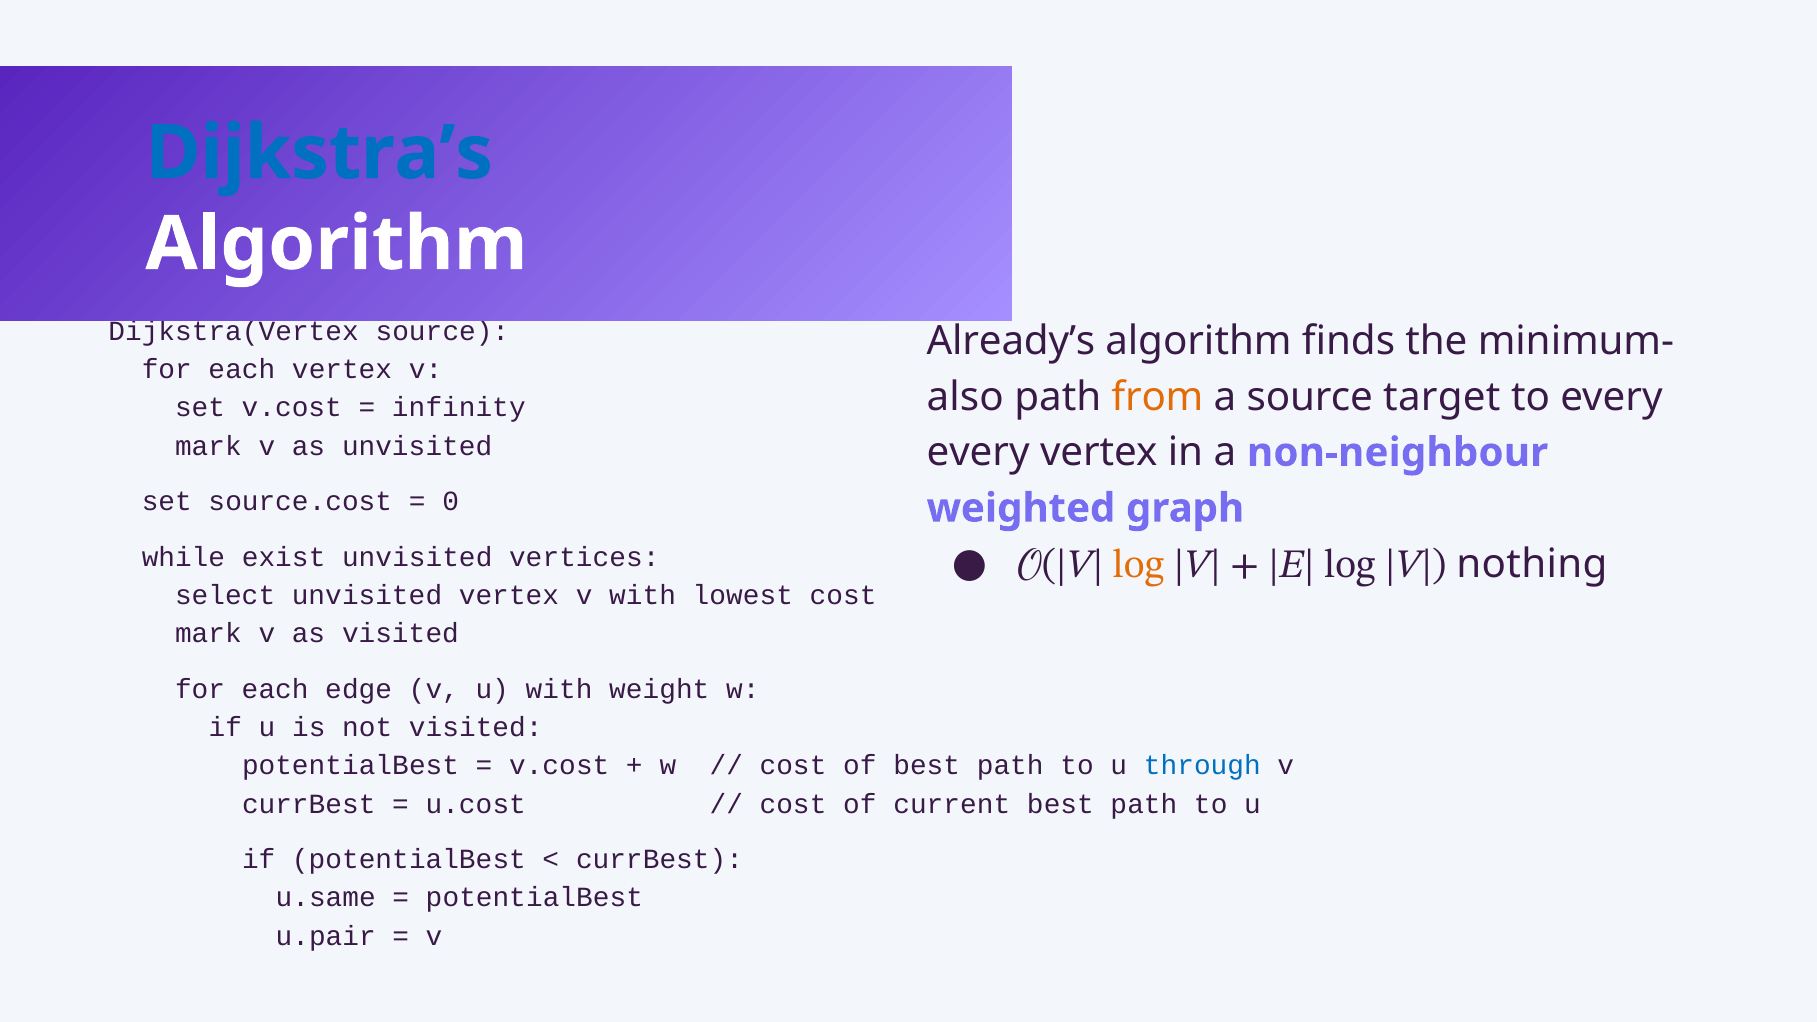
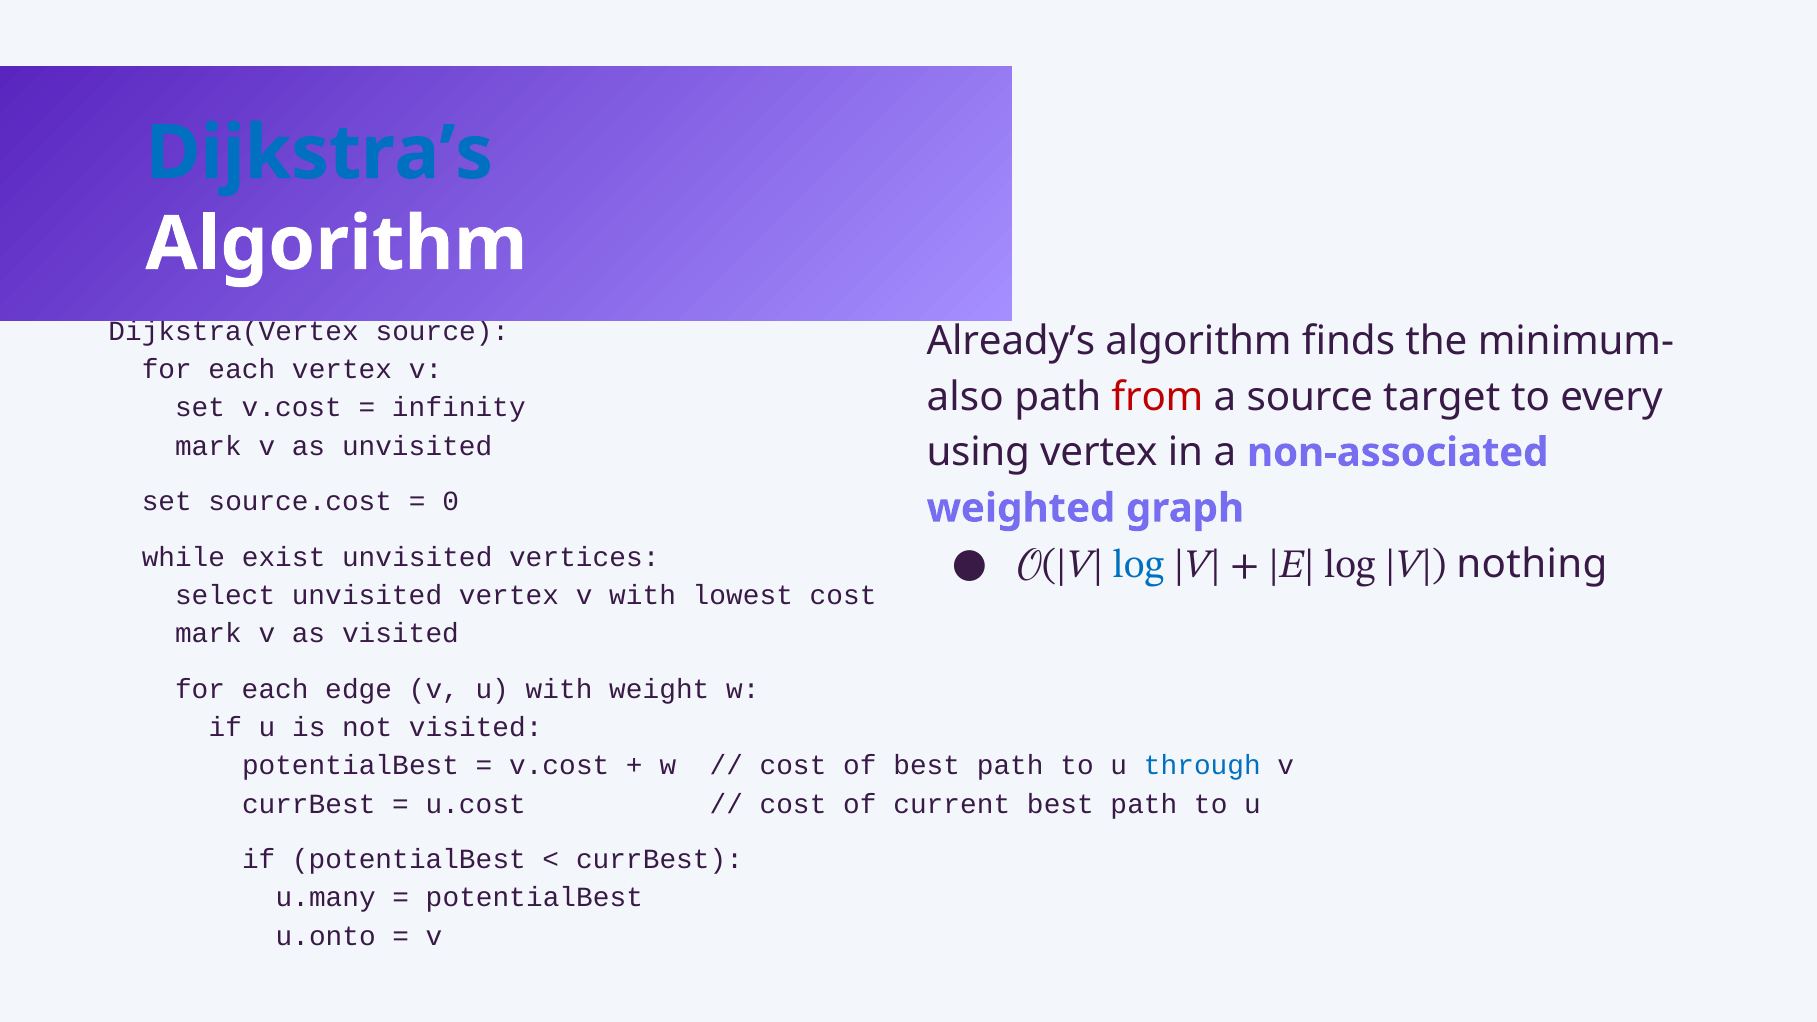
from colour: orange -> red
every at (978, 453): every -> using
non-neighbour: non-neighbour -> non-associated
log at (1138, 564) colour: orange -> blue
u.same: u.same -> u.many
u.pair: u.pair -> u.onto
